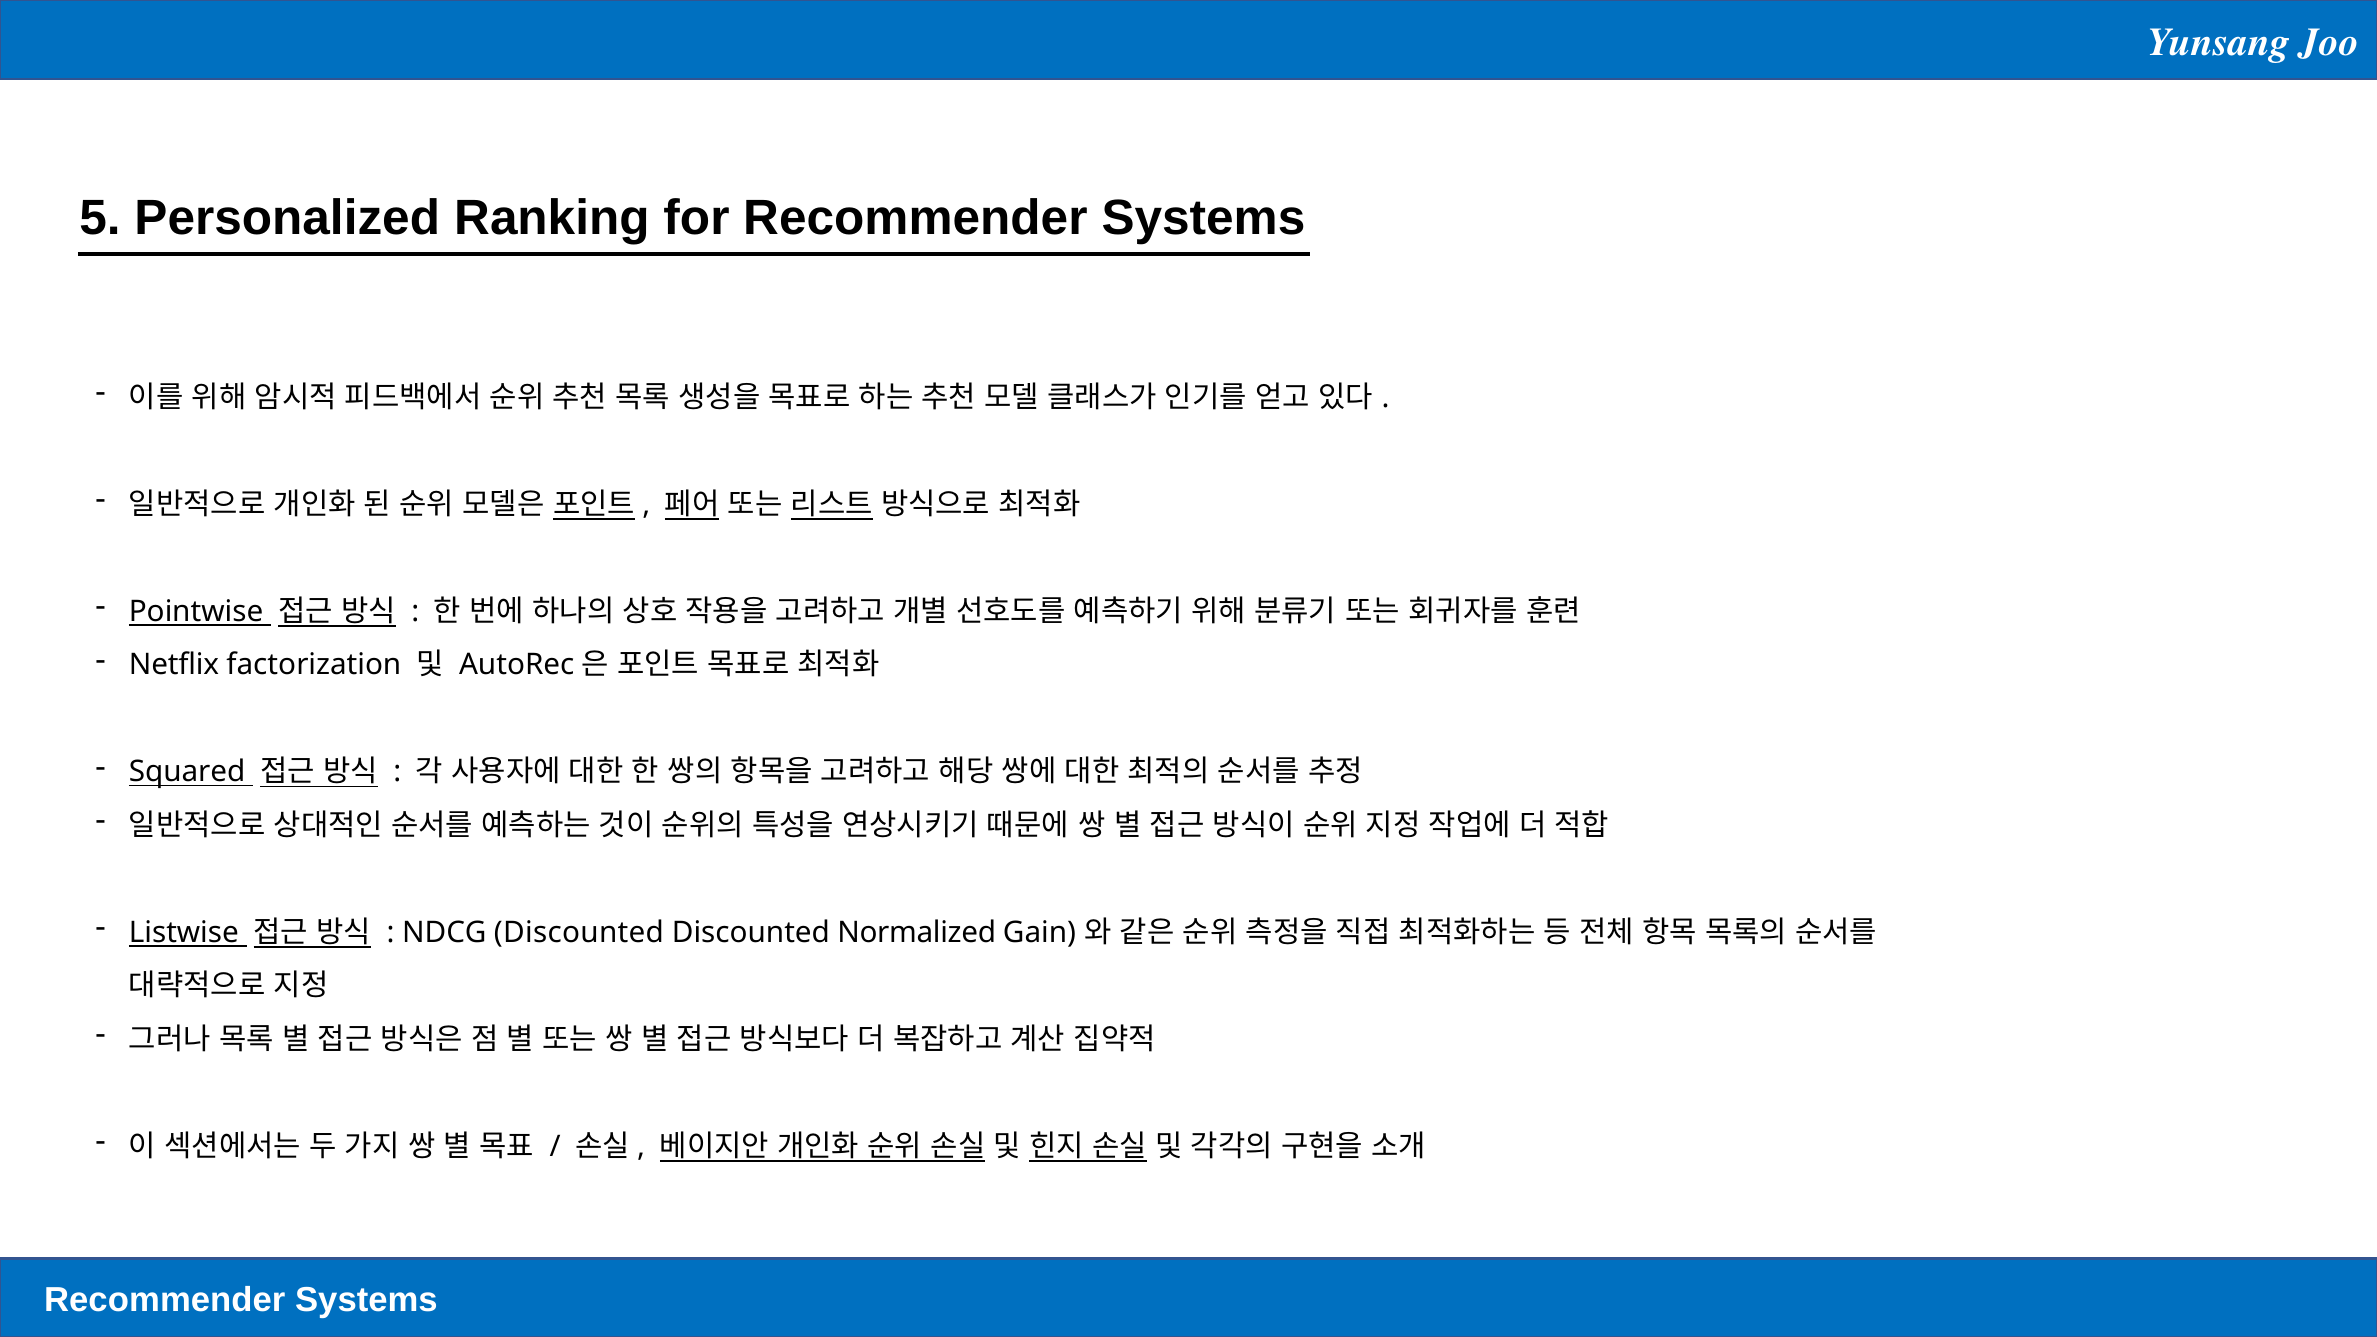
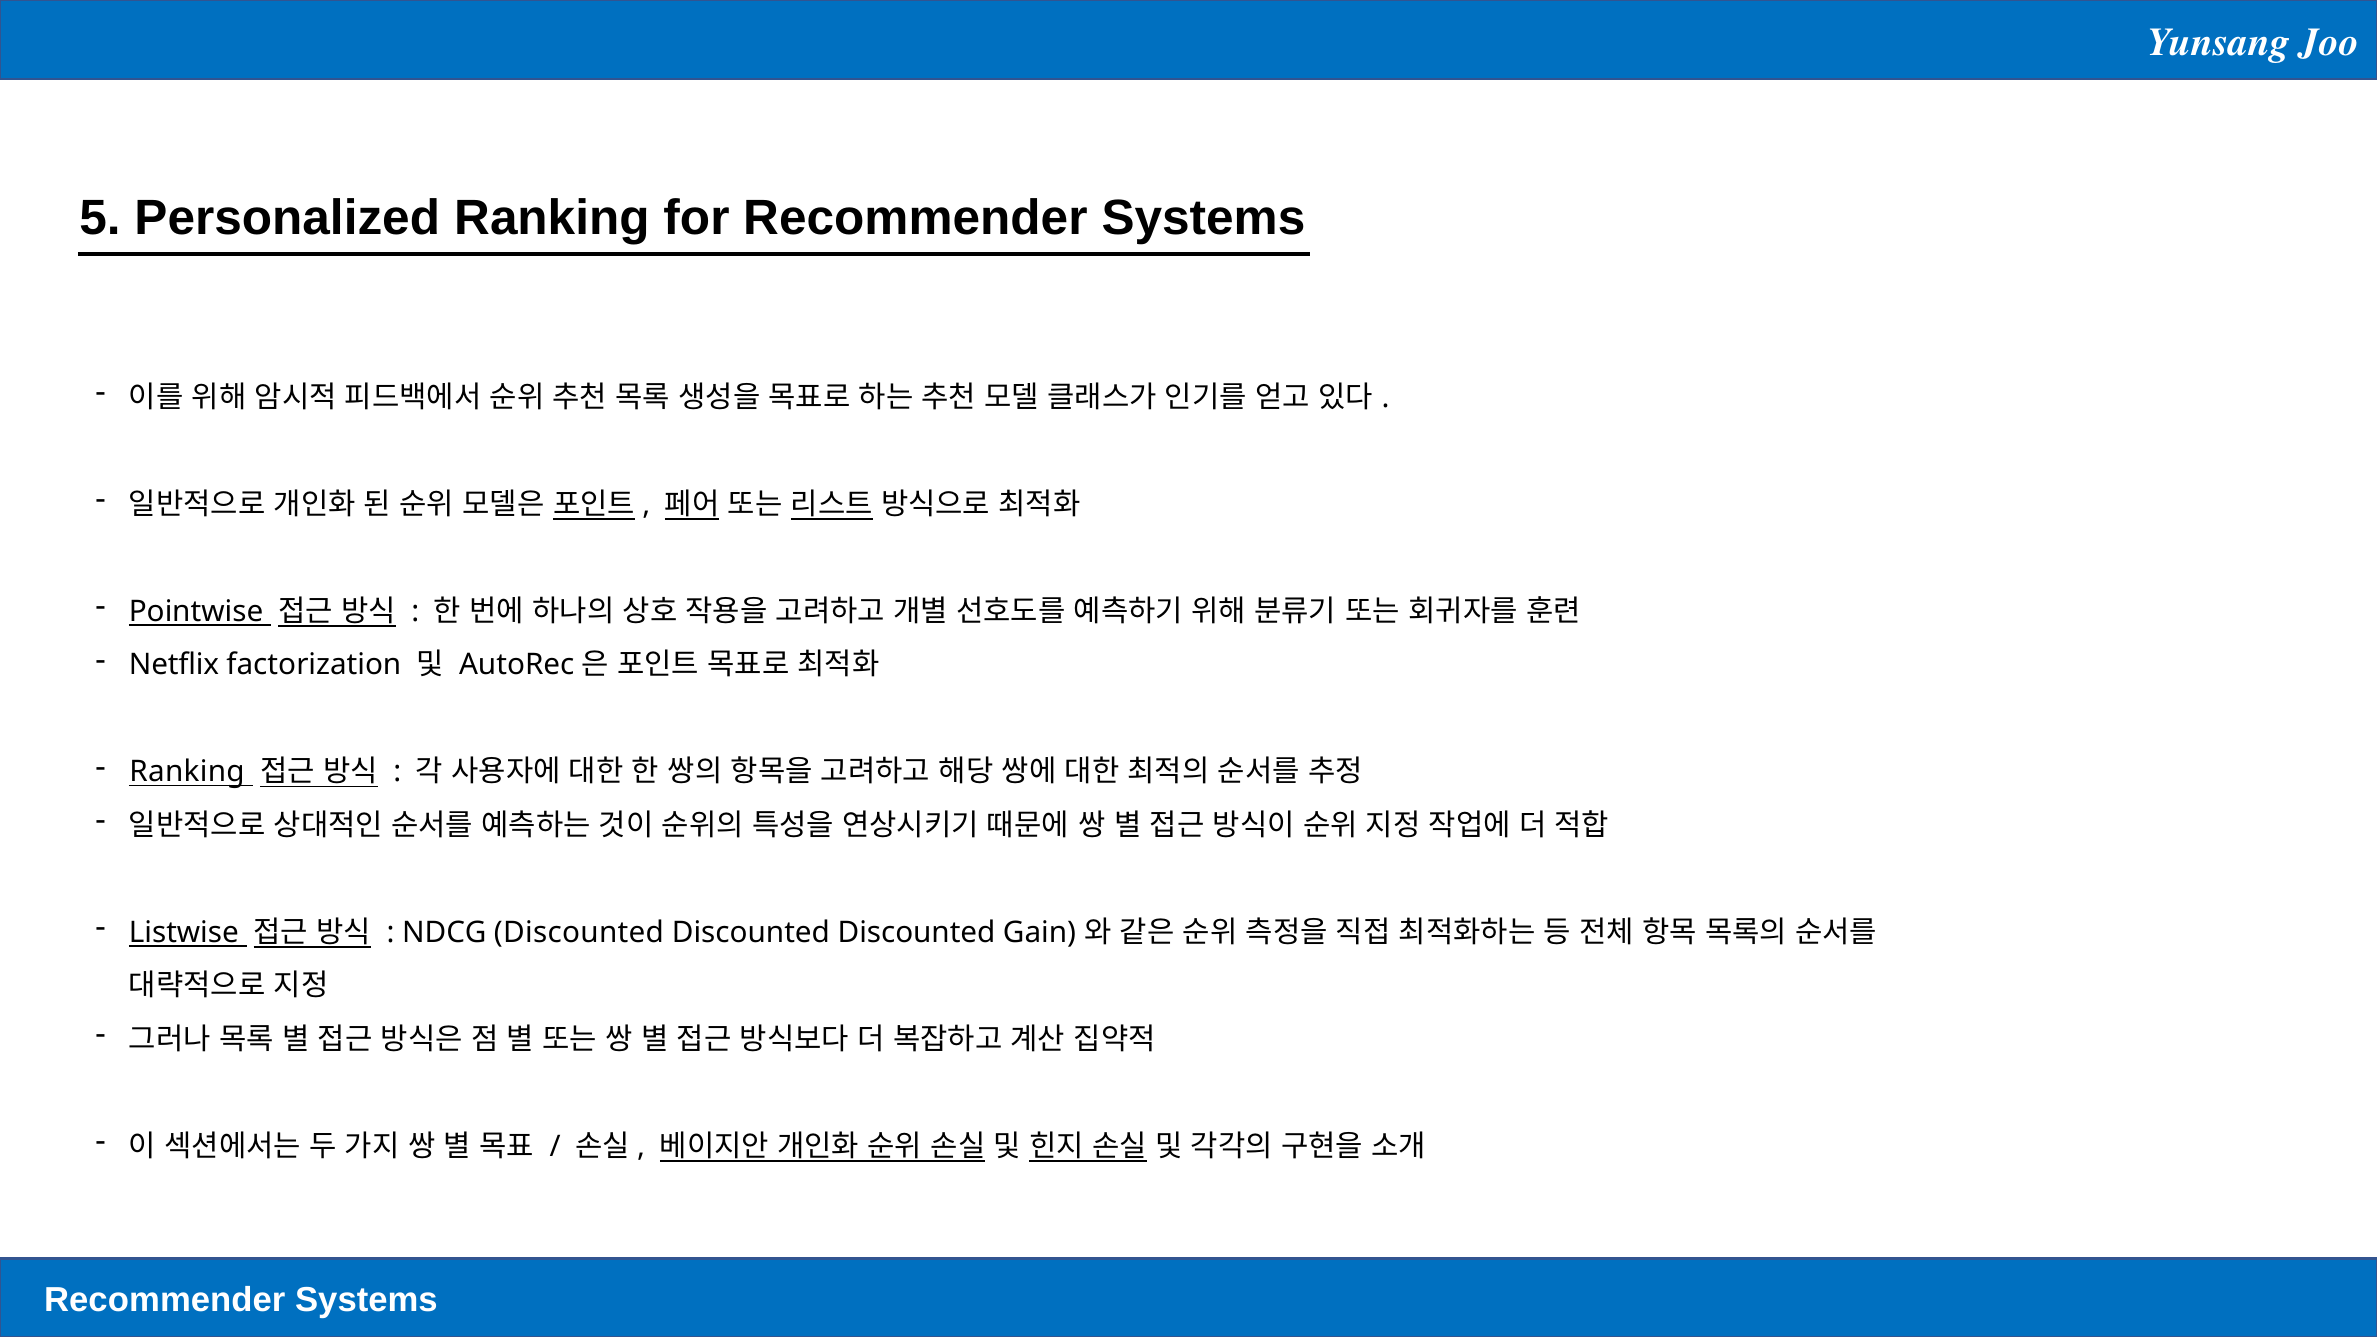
Squared at (187, 772): Squared -> Ranking
Normalized at (917, 933): Normalized -> Discounted
